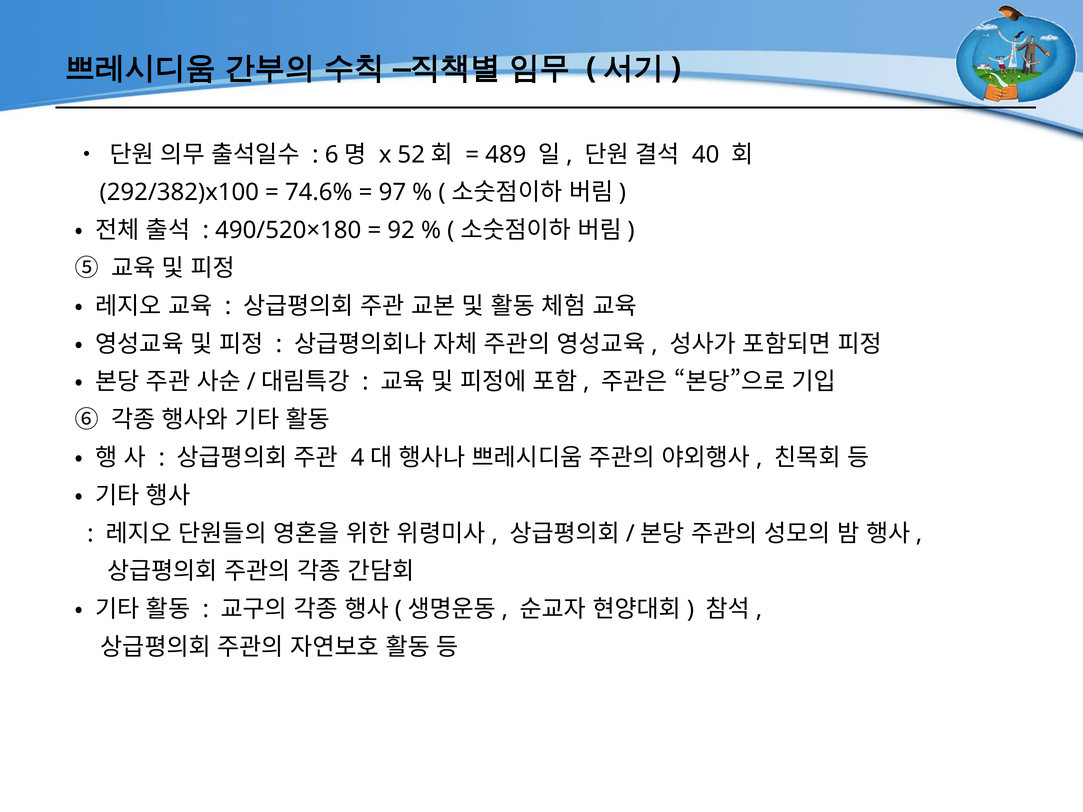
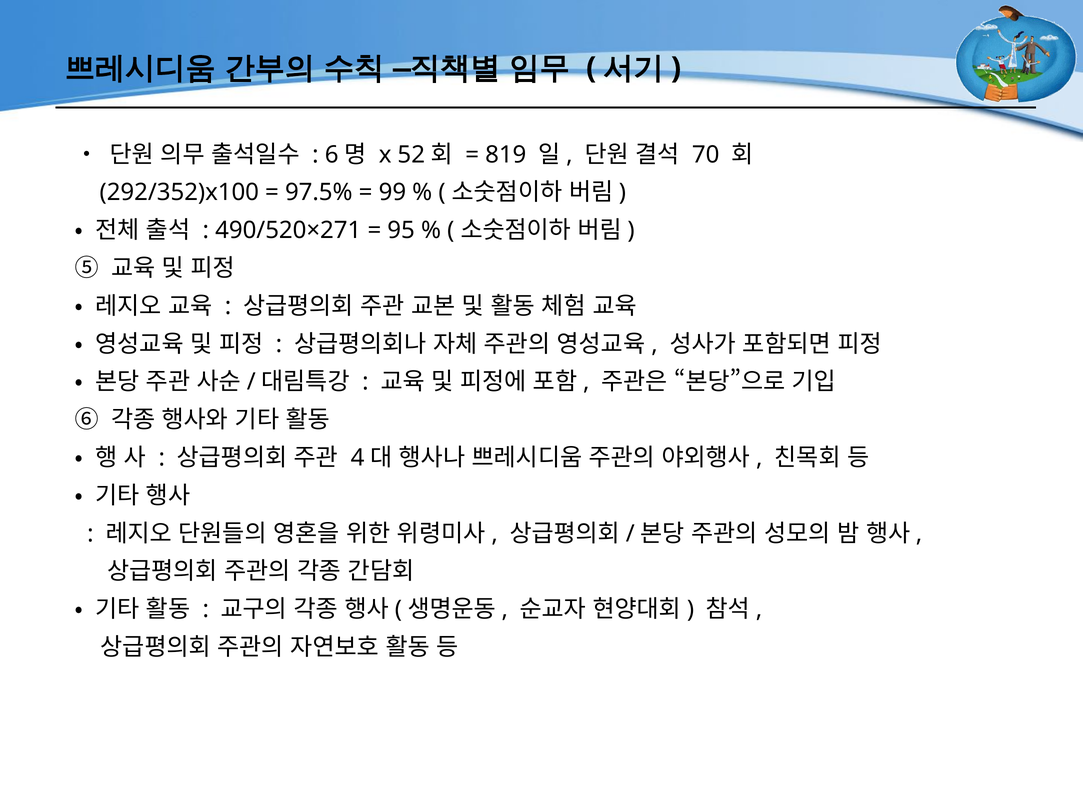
489: 489 -> 819
40: 40 -> 70
292/382)x100: 292/382)x100 -> 292/352)x100
74.6%: 74.6% -> 97.5%
97: 97 -> 99
490/520×180: 490/520×180 -> 490/520×271
92: 92 -> 95
